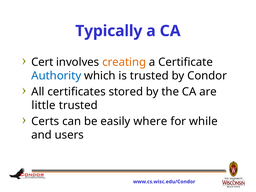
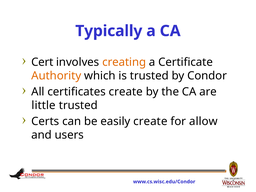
Authority colour: blue -> orange
certificates stored: stored -> create
easily where: where -> create
while: while -> allow
